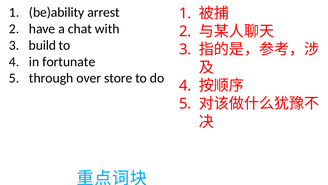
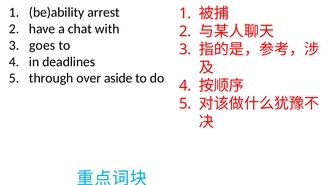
build: build -> goes
fortunate: fortunate -> deadlines
store: store -> aside
